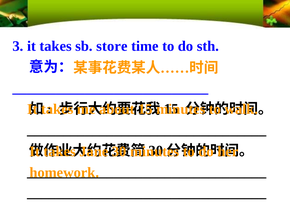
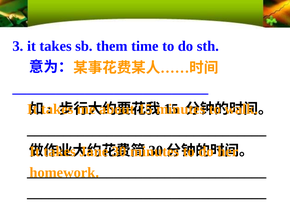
store: store -> them
